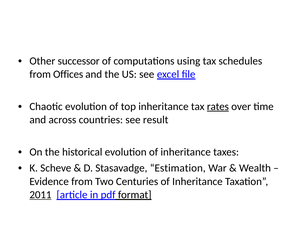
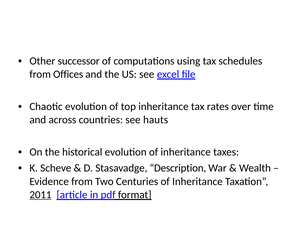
rates underline: present -> none
result: result -> hauts
Estimation: Estimation -> Description
